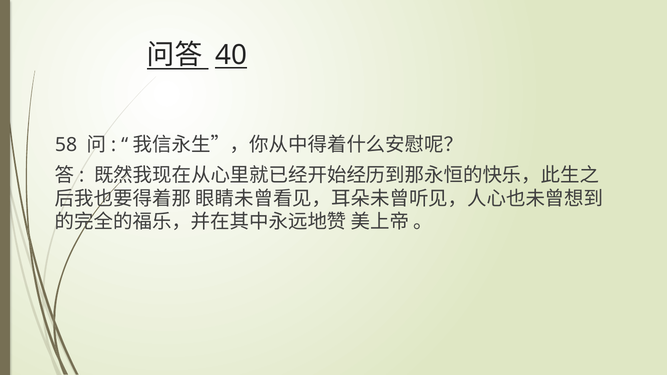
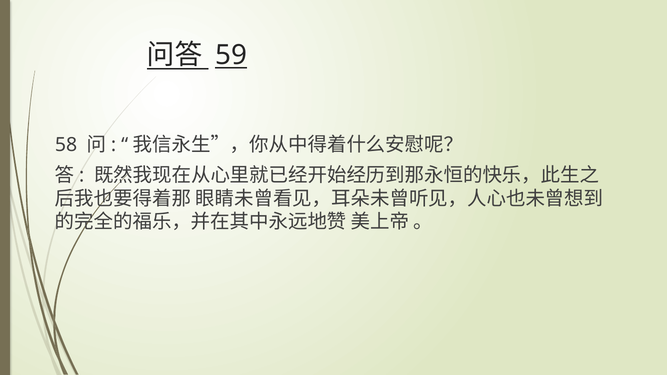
40: 40 -> 59
